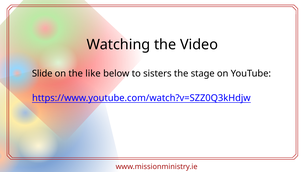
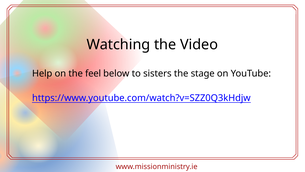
Slide: Slide -> Help
like: like -> feel
